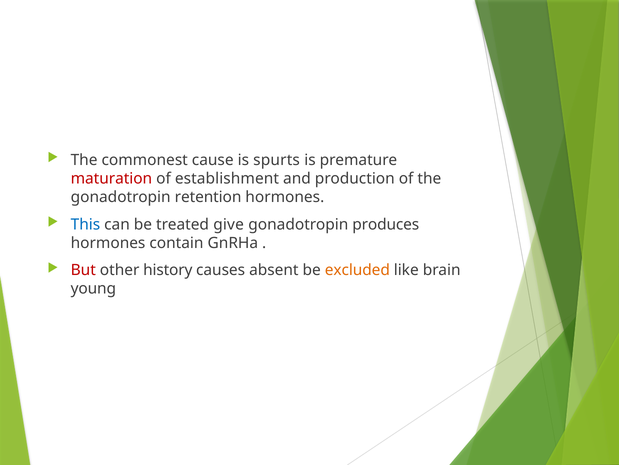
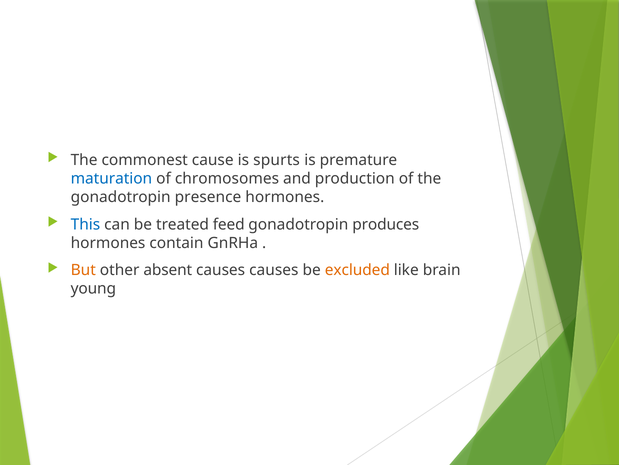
maturation colour: red -> blue
establishment: establishment -> chromosomes
retention: retention -> presence
give: give -> feed
But colour: red -> orange
history: history -> absent
causes absent: absent -> causes
